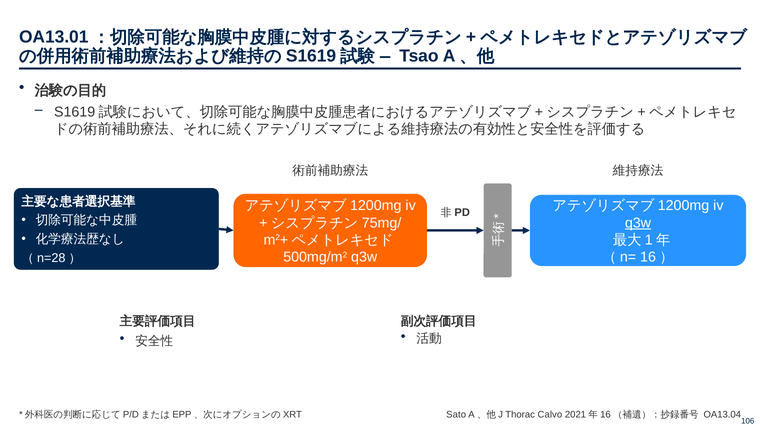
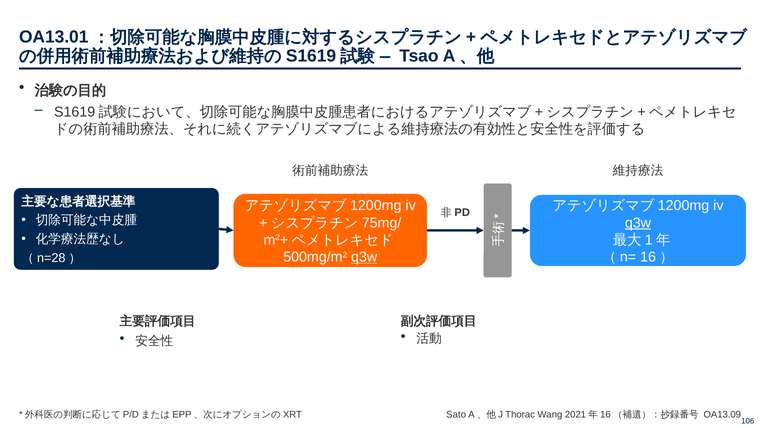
q3w at (364, 257) underline: none -> present
Calvo: Calvo -> Wang
OA13.04: OA13.04 -> OA13.09
